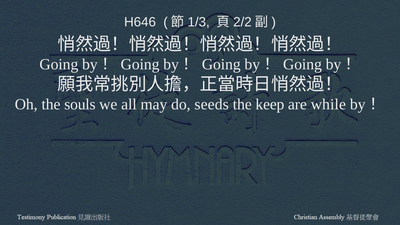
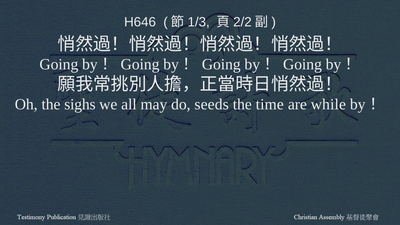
souls: souls -> sighs
keep: keep -> time
